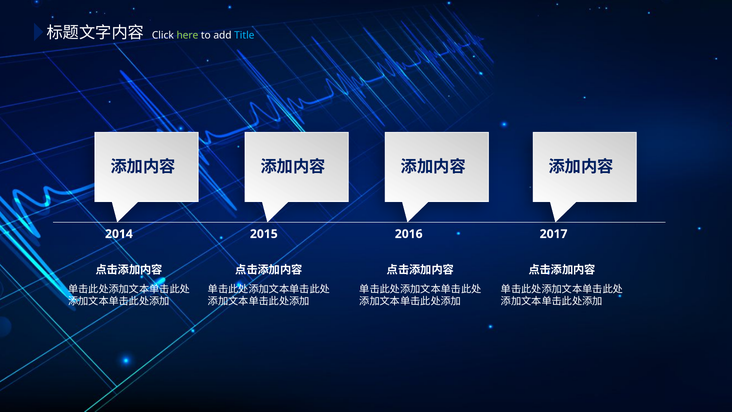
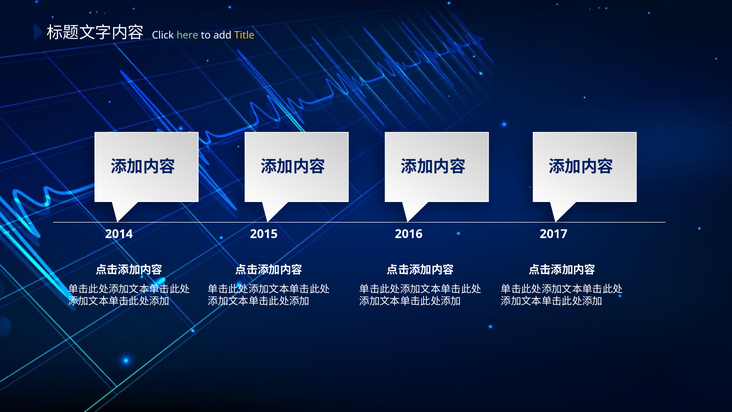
Title colour: light blue -> yellow
